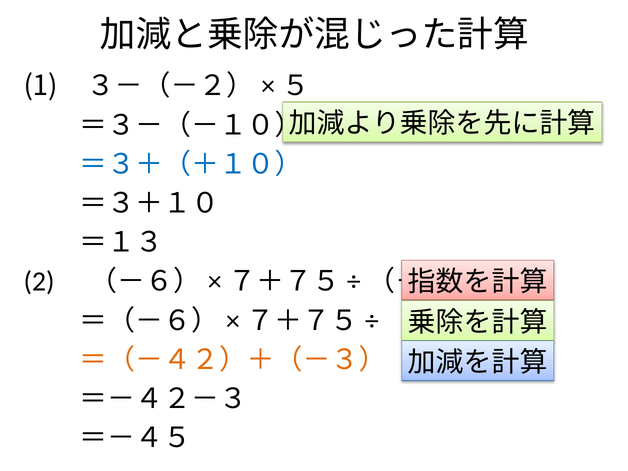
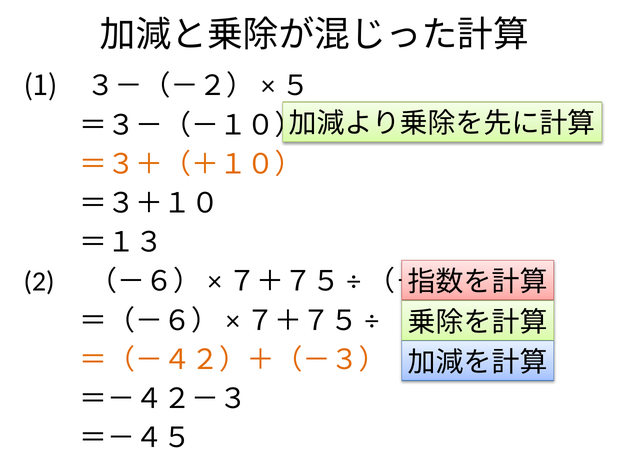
＝３＋（＋１０） colour: blue -> orange
